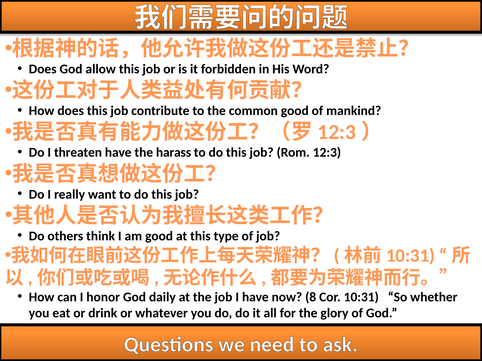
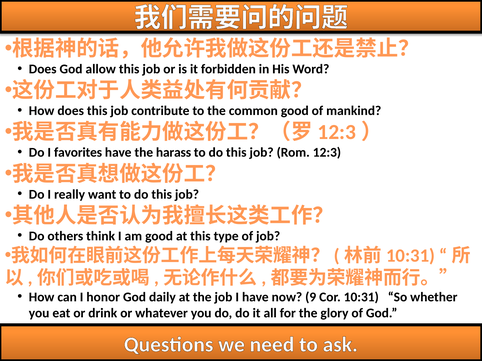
threaten: threaten -> favorites
8: 8 -> 9
